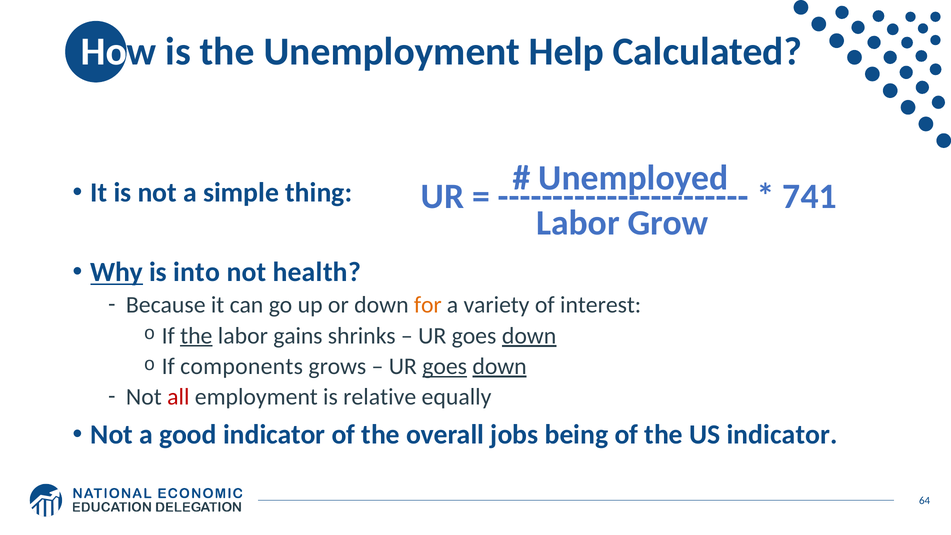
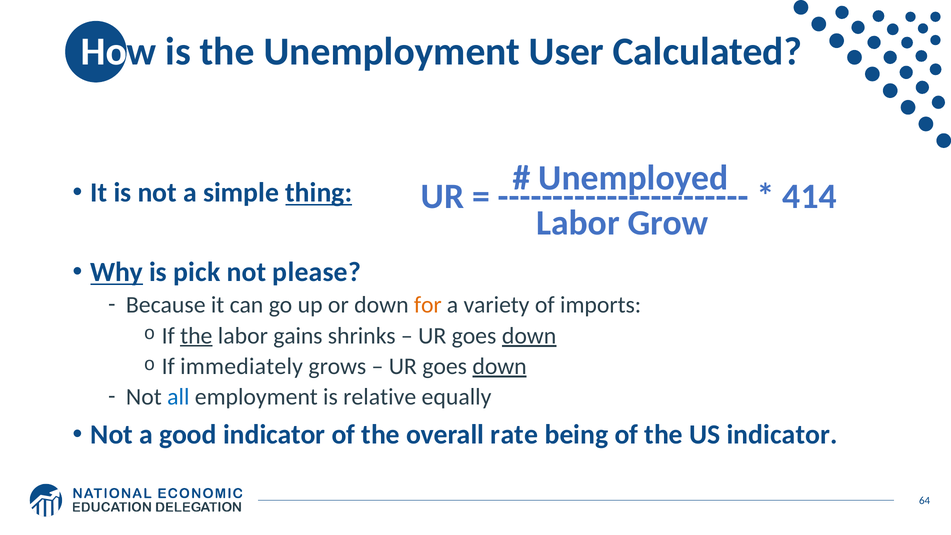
Help: Help -> User
thing underline: none -> present
741: 741 -> 414
into: into -> pick
health: health -> please
interest: interest -> imports
components: components -> immediately
goes at (445, 366) underline: present -> none
all colour: red -> blue
jobs: jobs -> rate
